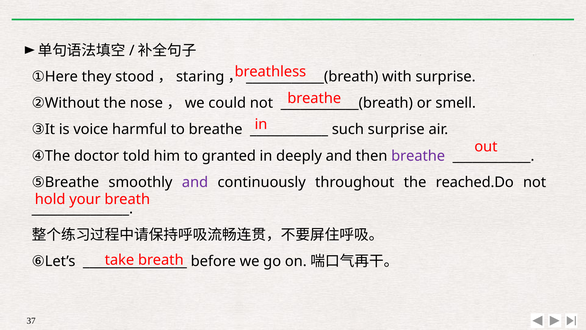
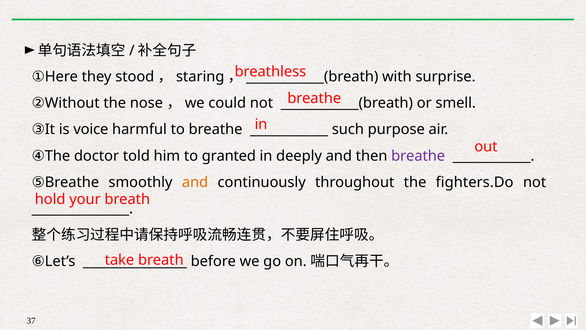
such surprise: surprise -> purpose
and at (195, 182) colour: purple -> orange
reached.Do: reached.Do -> fighters.Do
